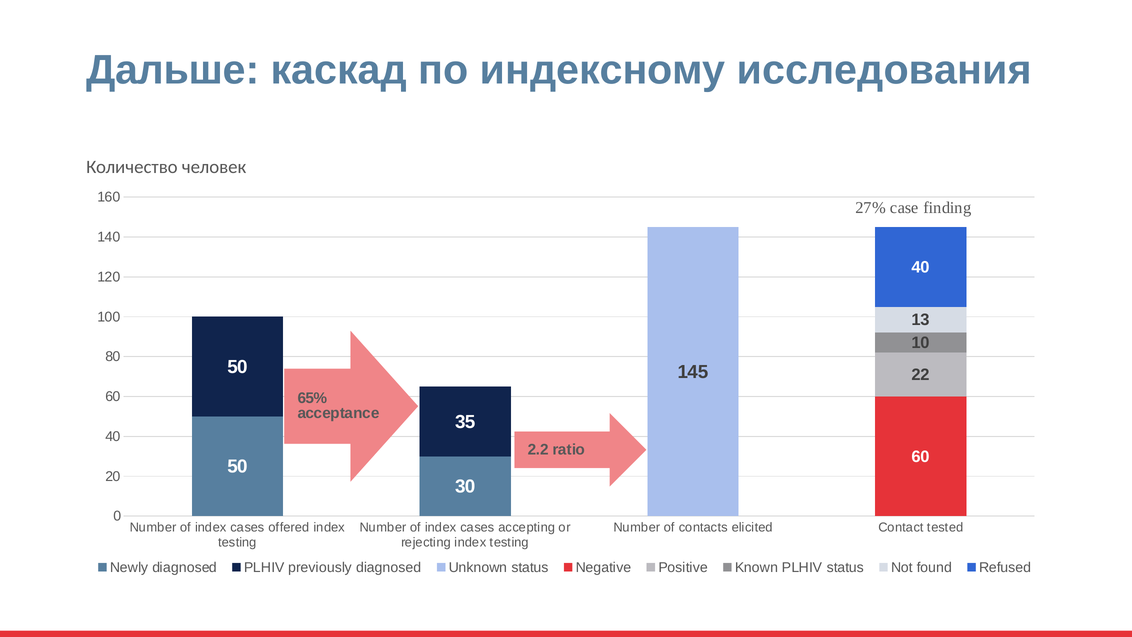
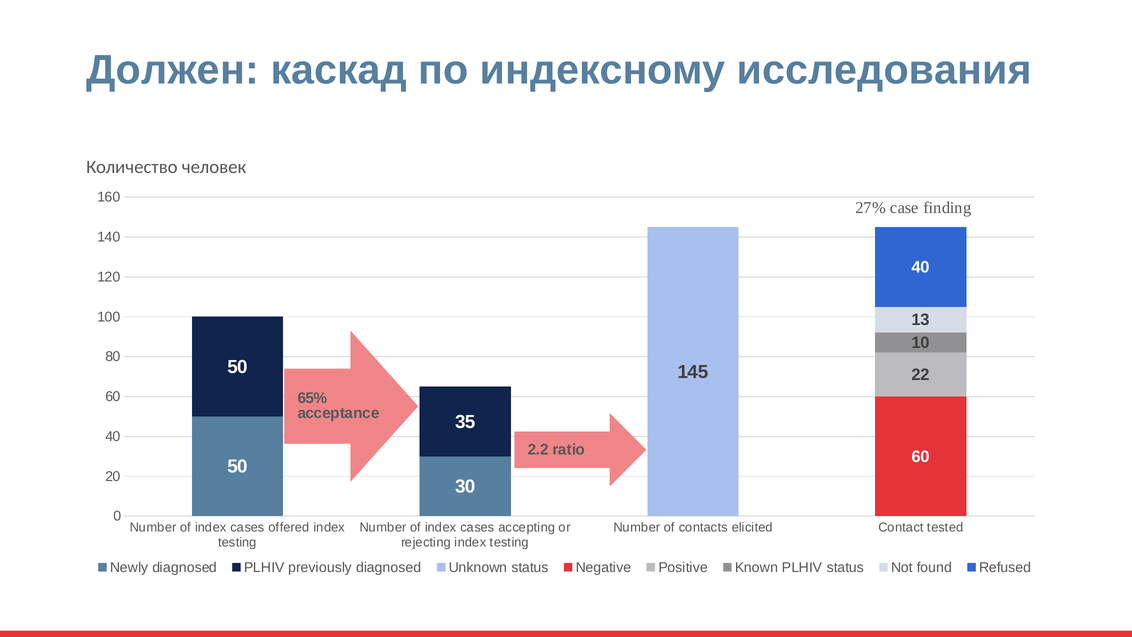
Дальше: Дальше -> Должен
